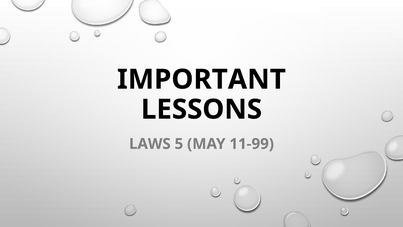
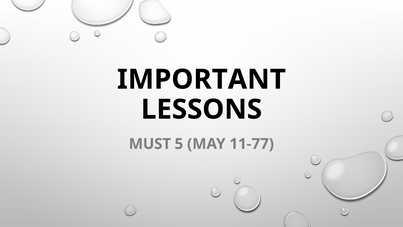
LAWS: LAWS -> MUST
11-99: 11-99 -> 11-77
